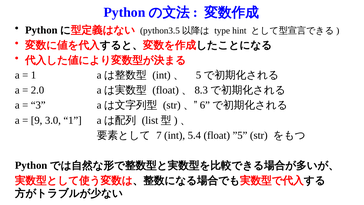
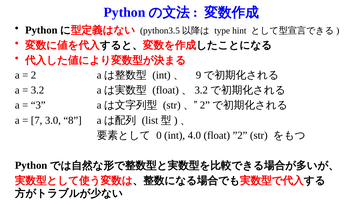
1 at (34, 75): 1 -> 2
5: 5 -> 9
2.0 at (37, 90): 2.0 -> 3.2
8.3 at (201, 90): 8.3 -> 3.2
6 at (205, 105): 6 -> 2
9: 9 -> 7
3.0 1: 1 -> 8
7: 7 -> 0
5.4: 5.4 -> 4.0
”5: ”5 -> ”2
